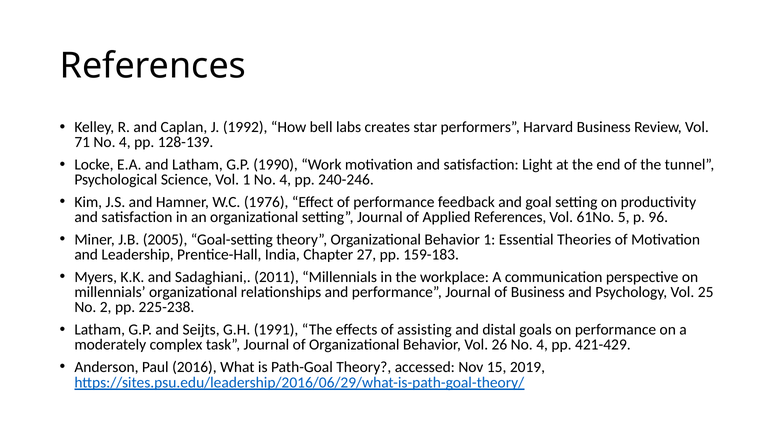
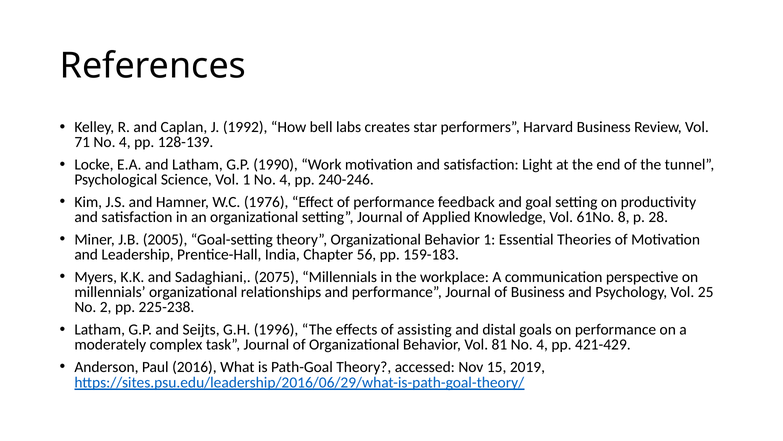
Applied References: References -> Knowledge
5: 5 -> 8
96: 96 -> 28
27: 27 -> 56
2011: 2011 -> 2075
1991: 1991 -> 1996
26: 26 -> 81
